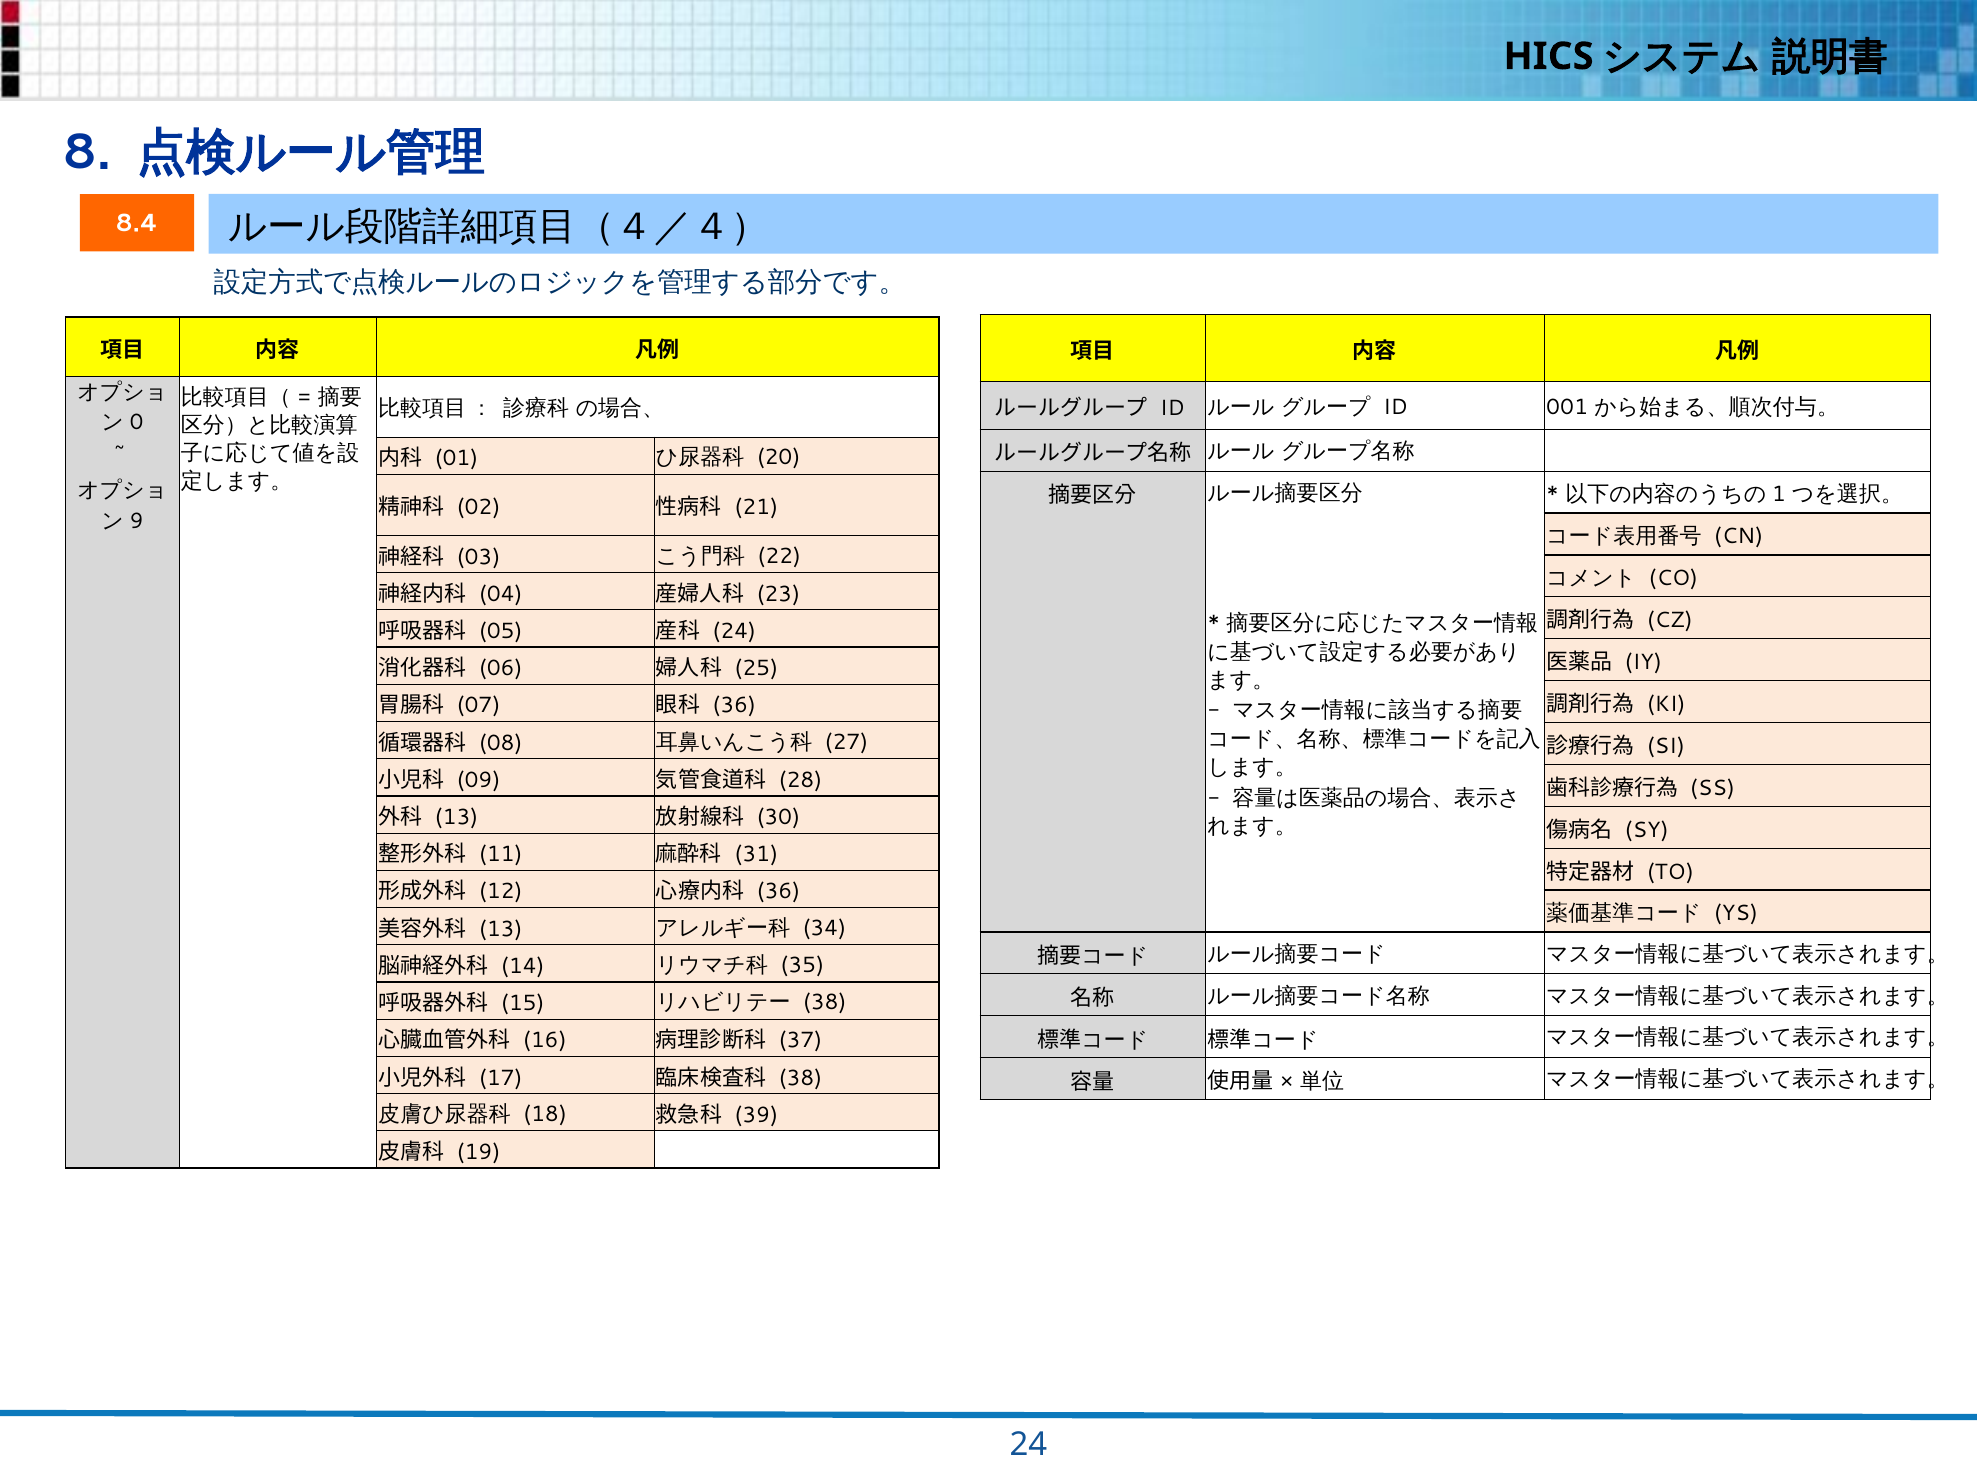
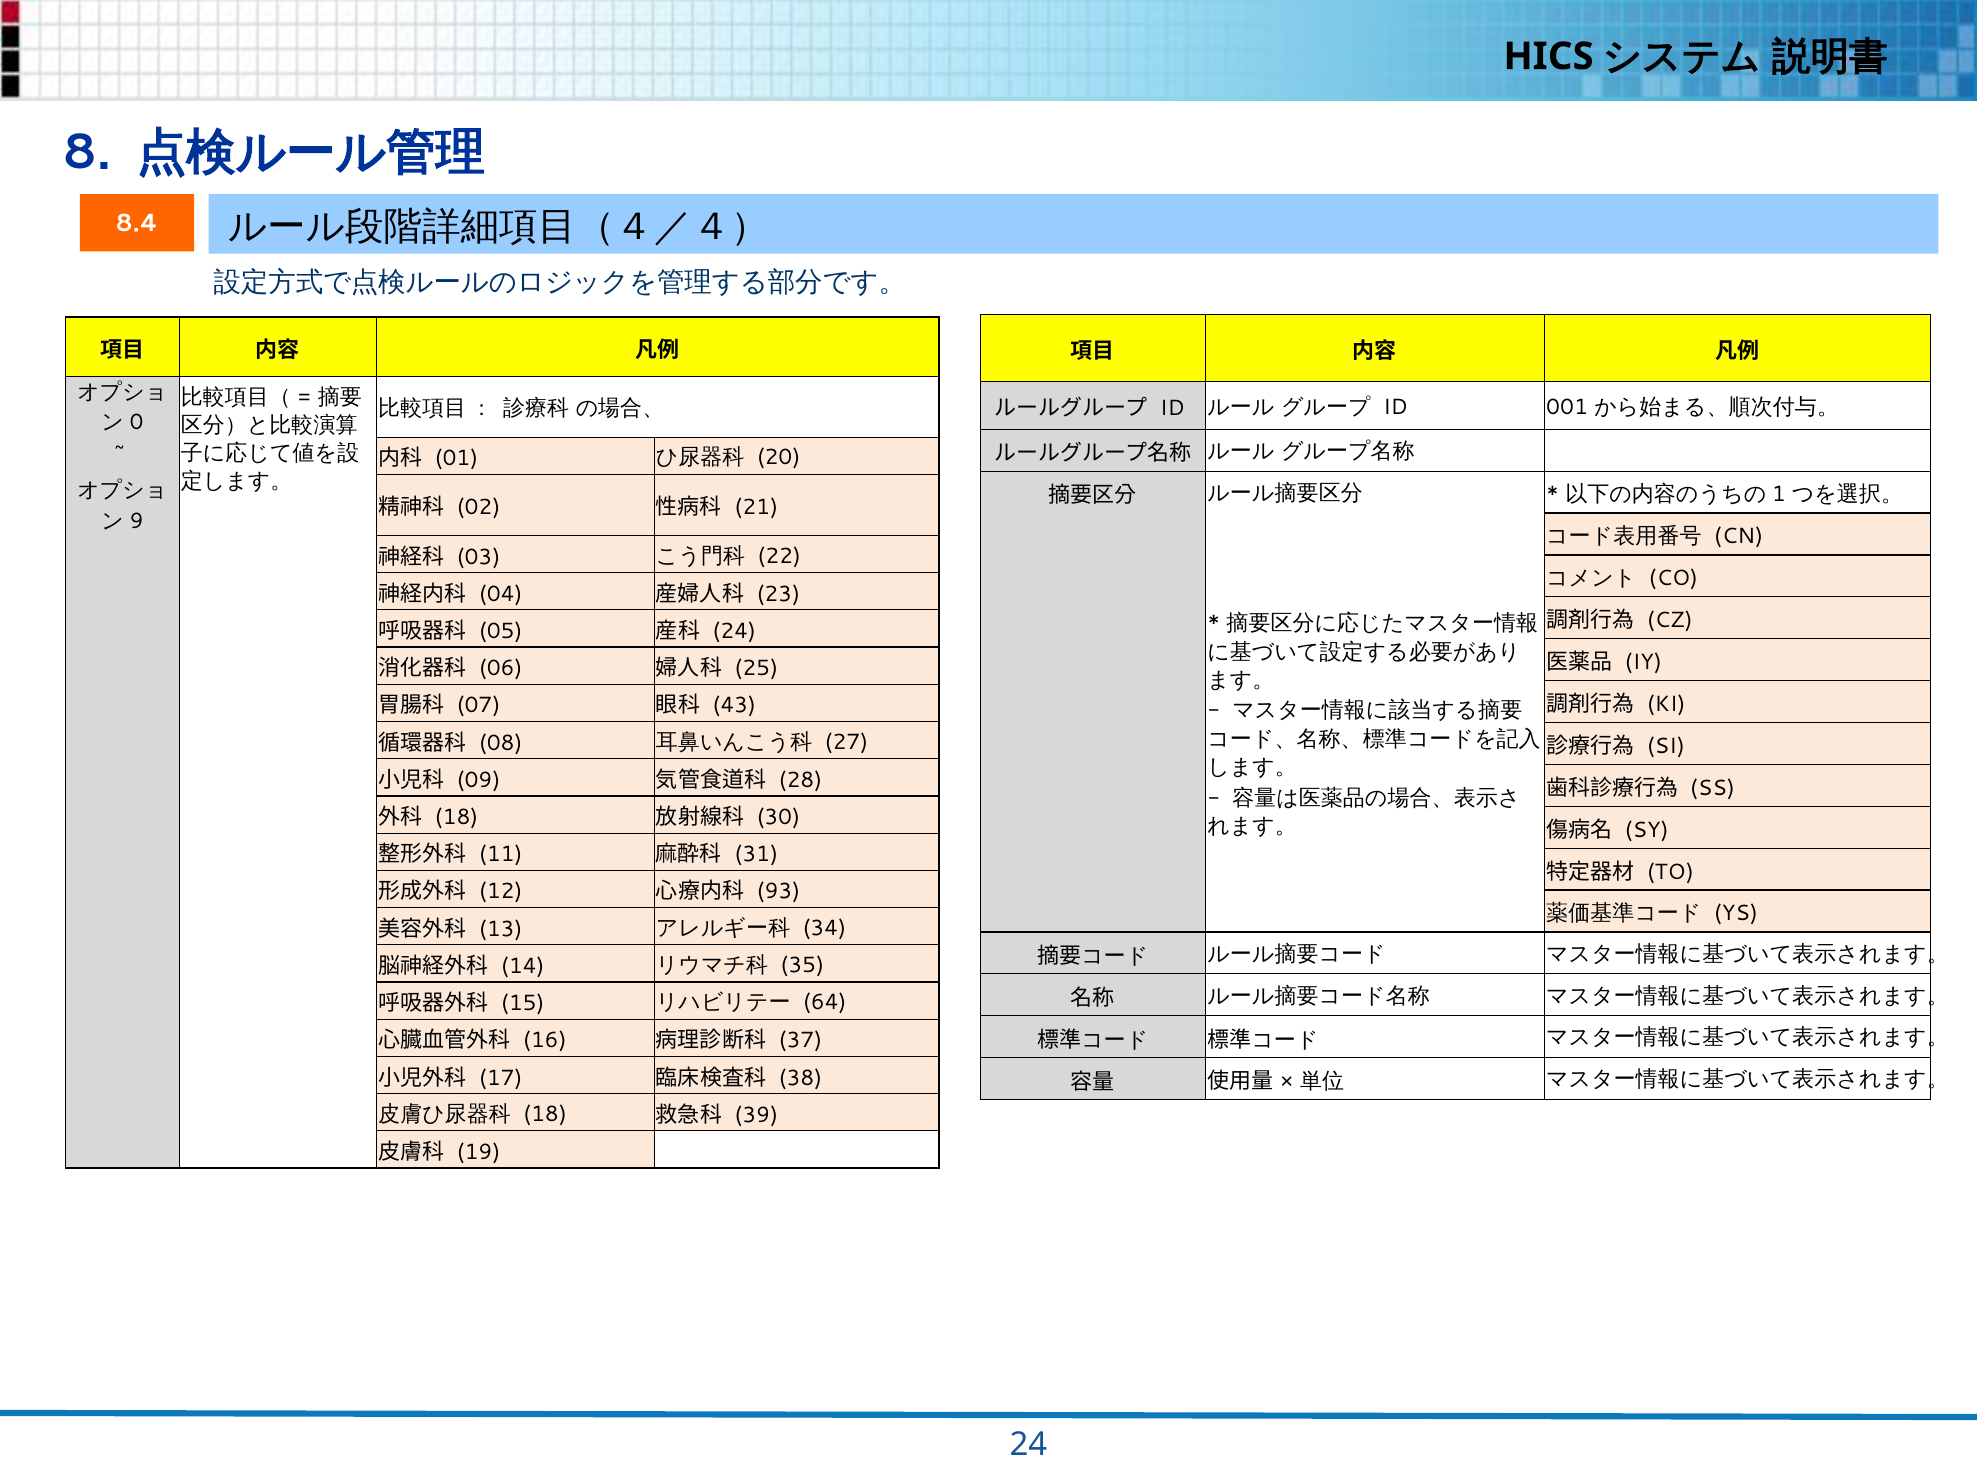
36 at (734, 706): 36 -> 43
13 at (457, 817): 13 -> 18
36 at (778, 892): 36 -> 93
38 at (825, 1002): 38 -> 64
